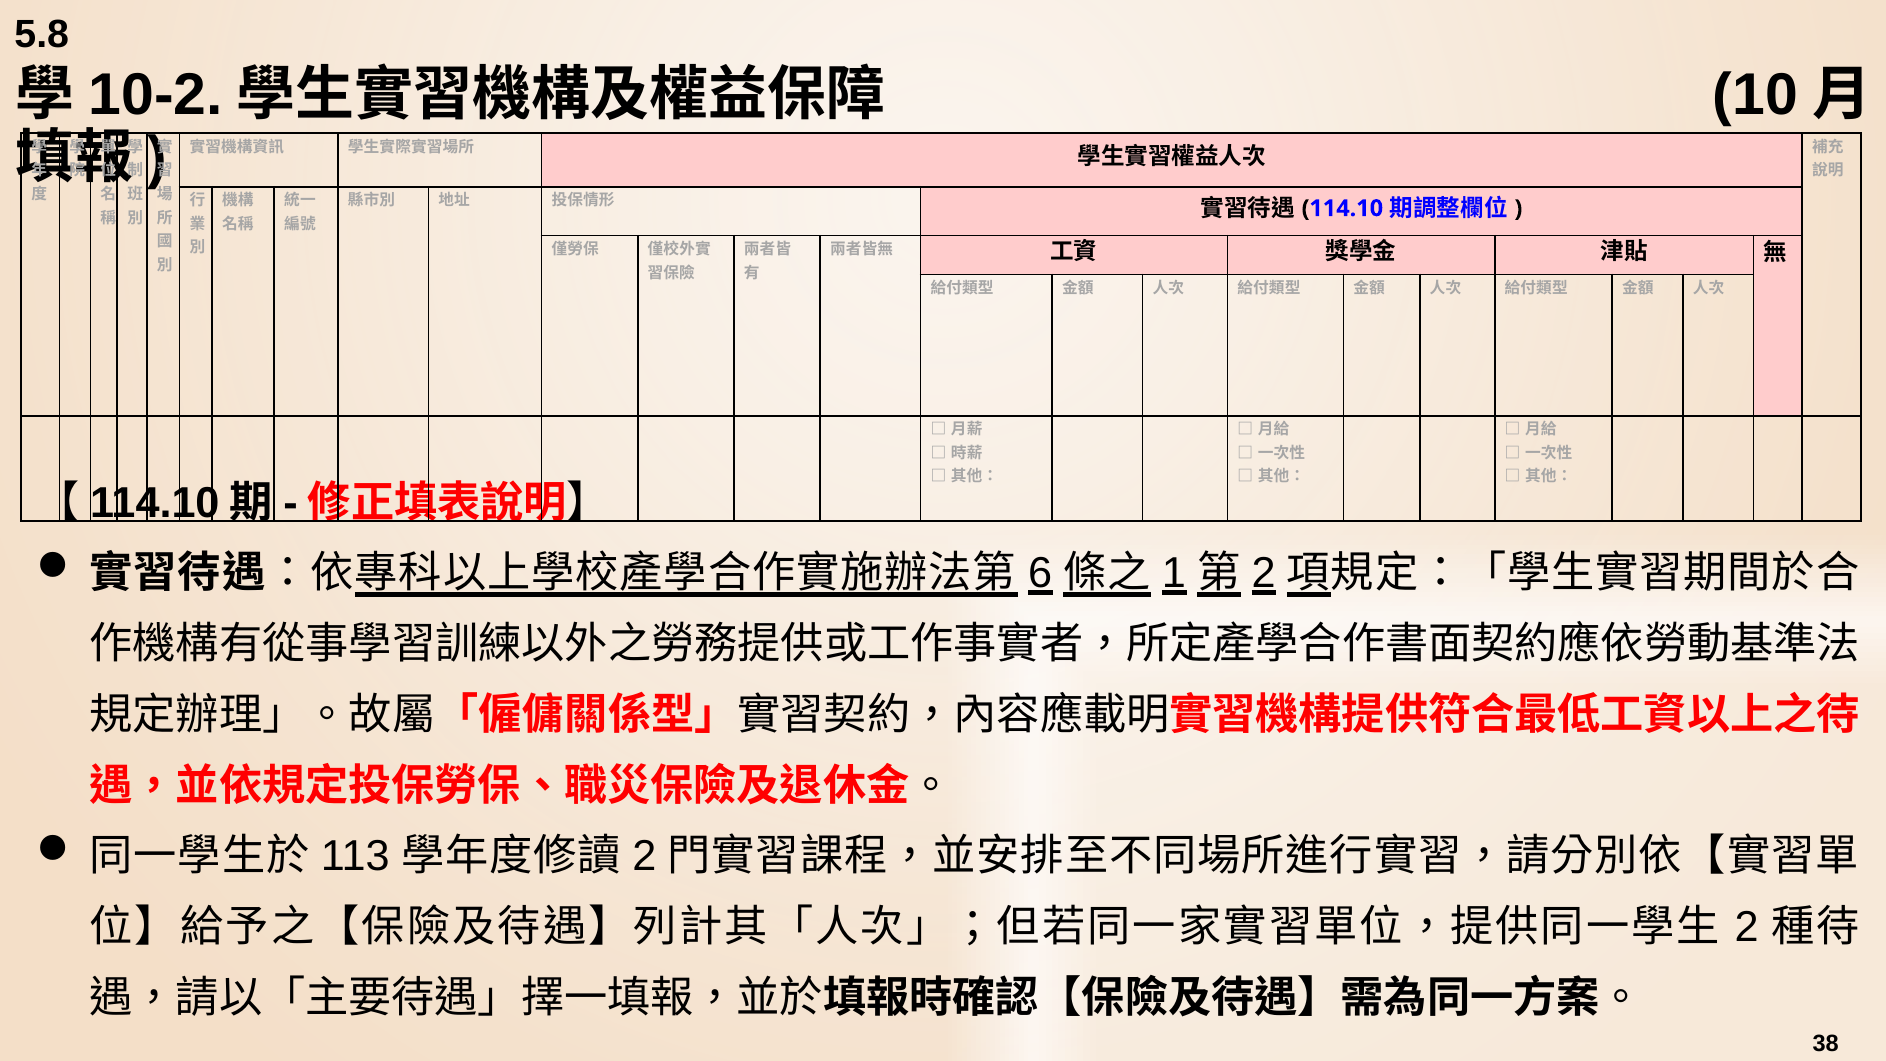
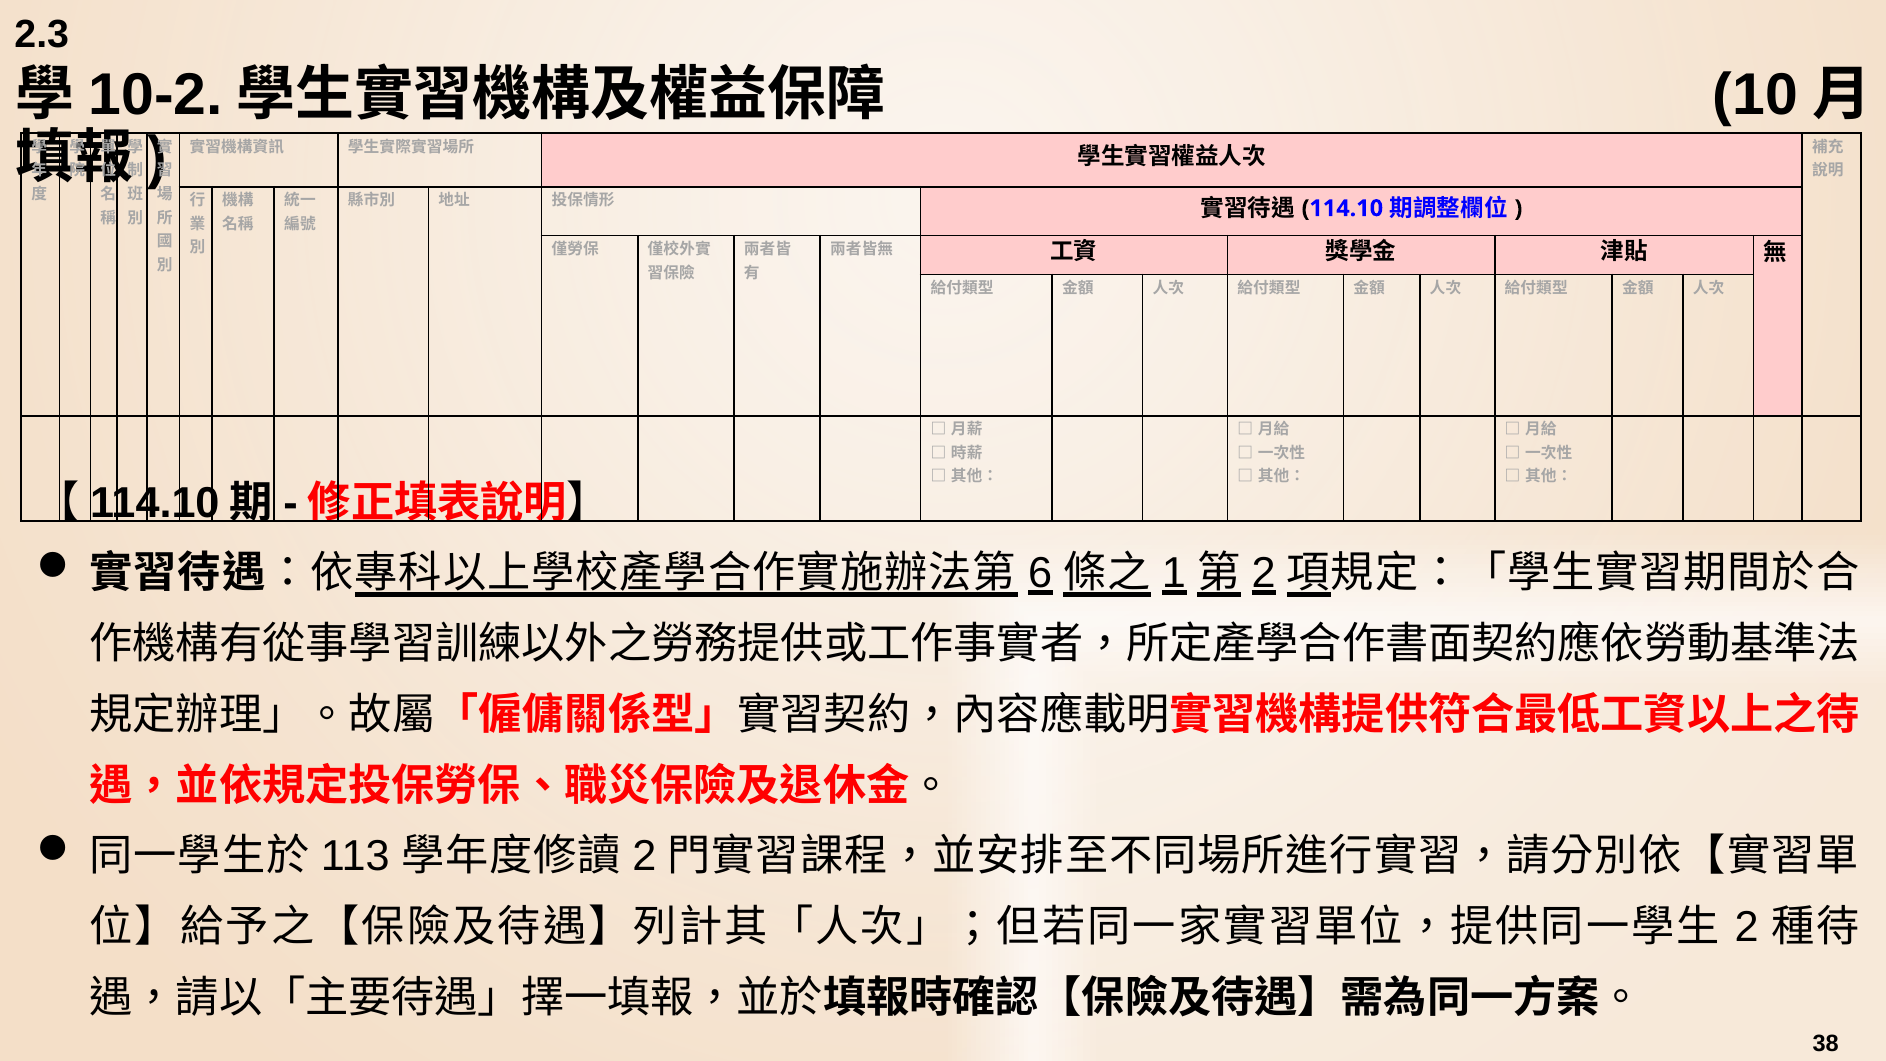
5.8: 5.8 -> 2.3
